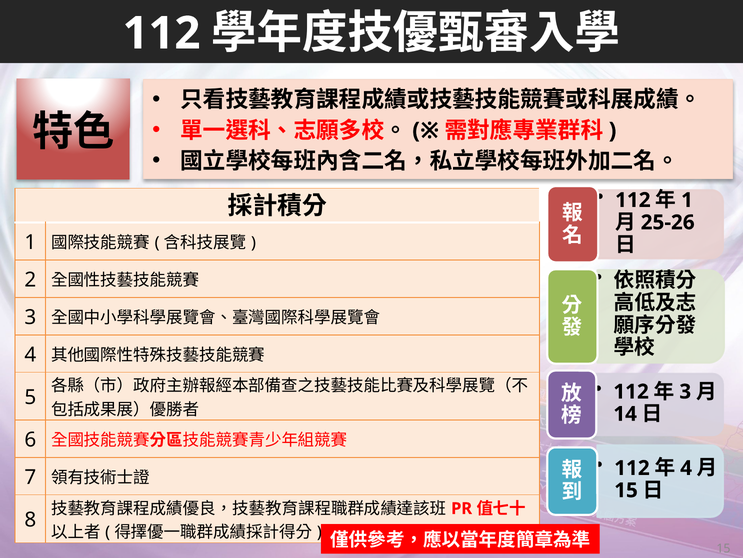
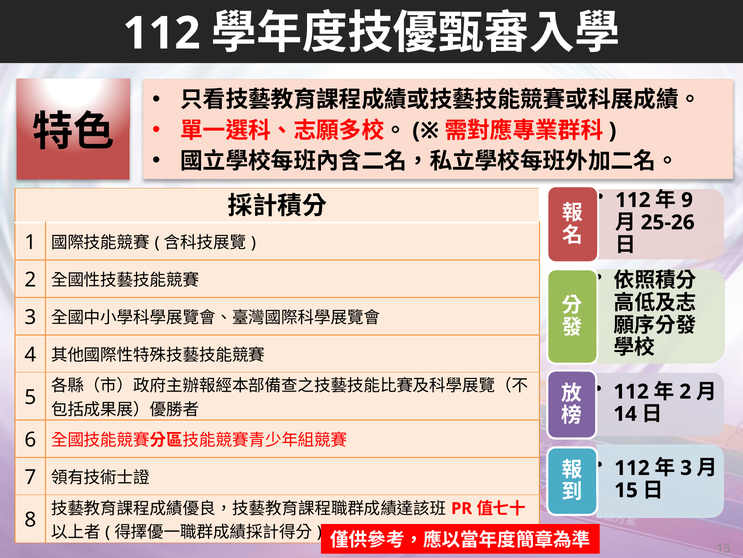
1 at (687, 200): 1 -> 9
3 at (685, 391): 3 -> 2
4 at (686, 467): 4 -> 3
